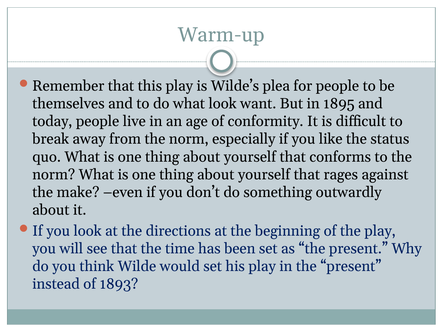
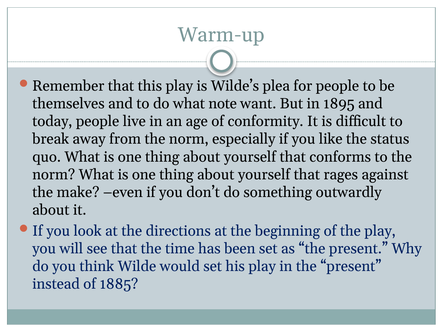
what look: look -> note
1893: 1893 -> 1885
